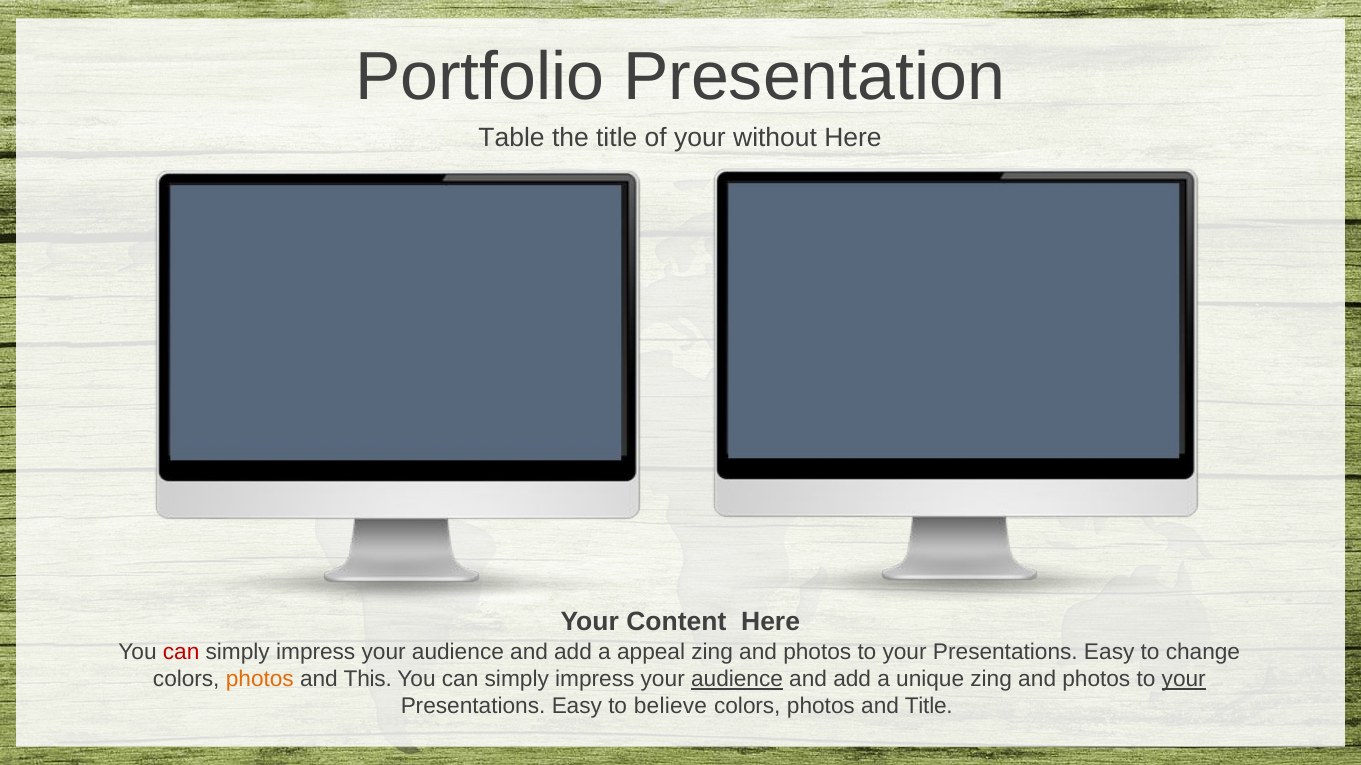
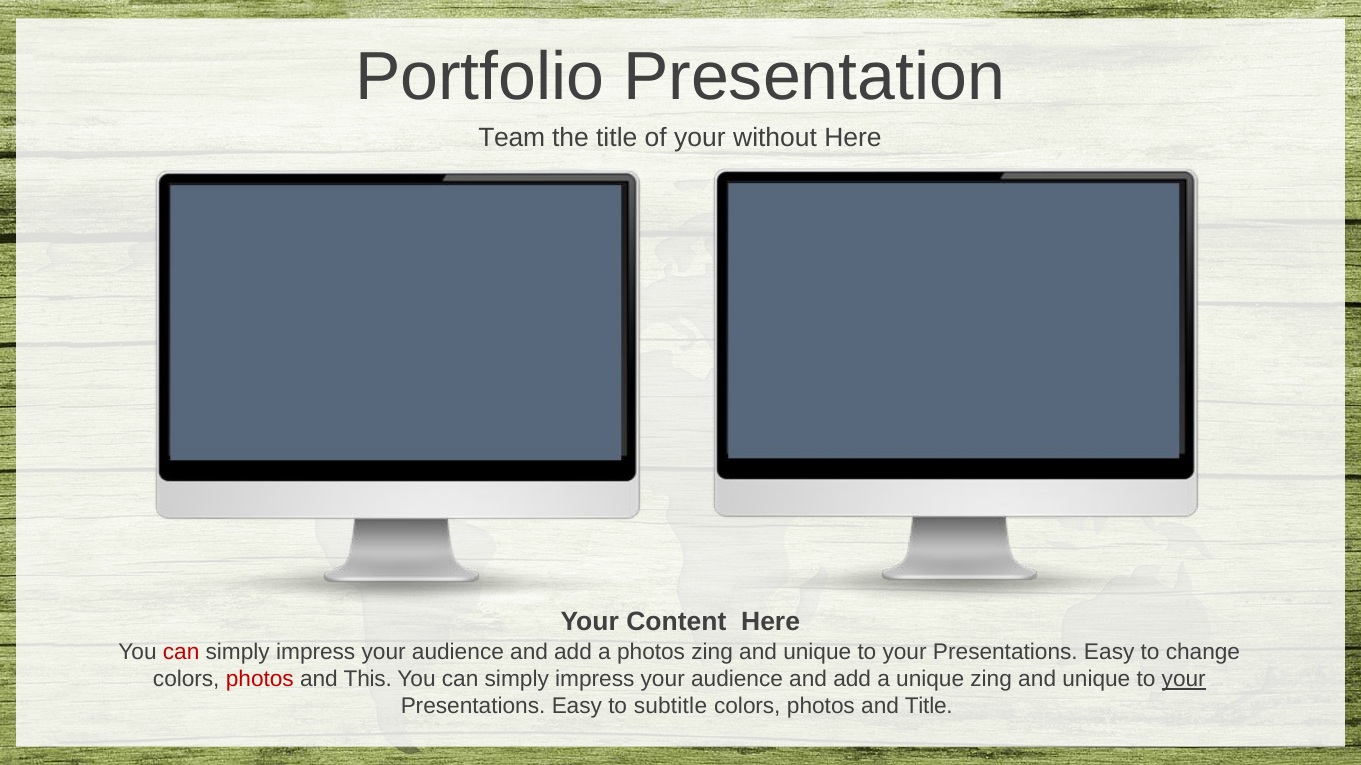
Table: Table -> Team
a appeal: appeal -> photos
photos at (817, 653): photos -> unique
photos at (260, 680) colour: orange -> red
audience at (737, 680) underline: present -> none
unique zing and photos: photos -> unique
believe: believe -> subtitle
